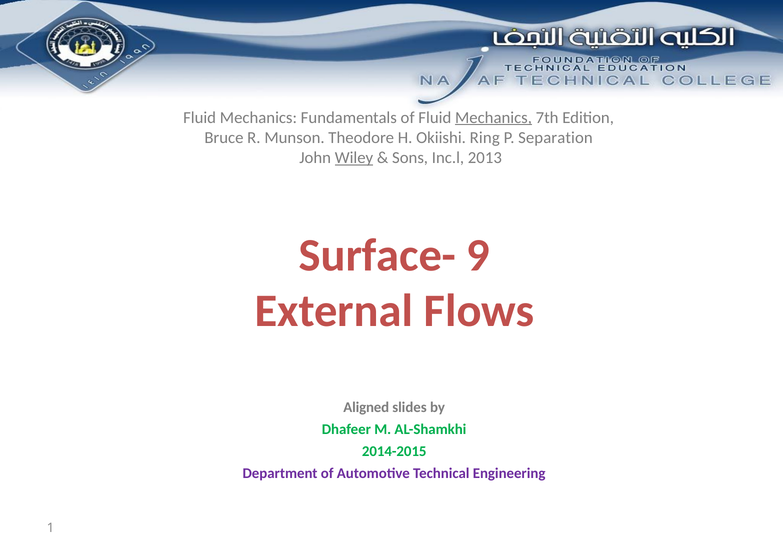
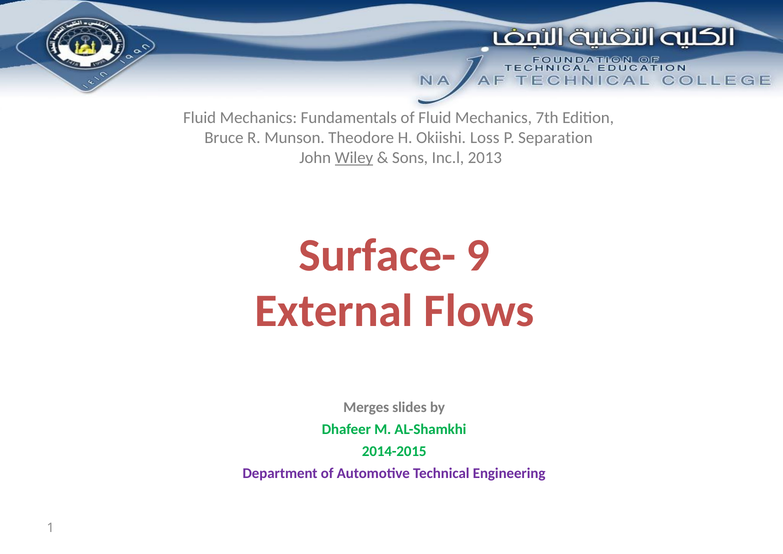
Mechanics at (494, 118) underline: present -> none
Ring: Ring -> Loss
Aligned: Aligned -> Merges
